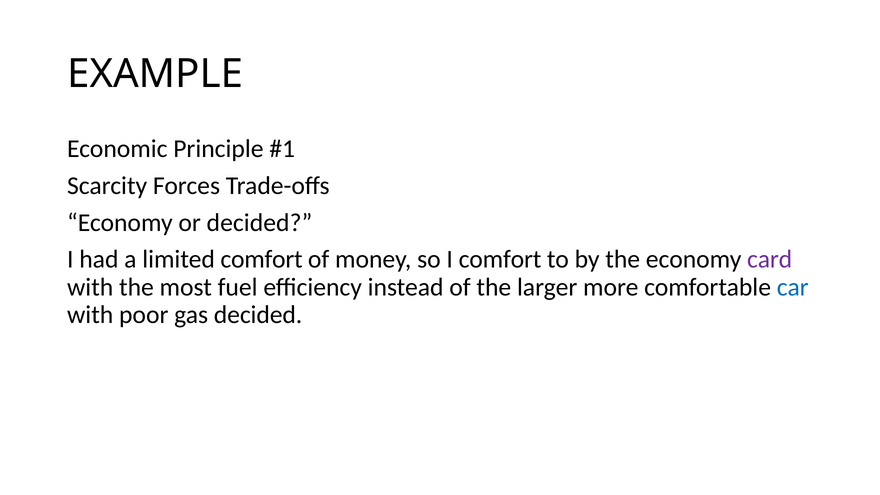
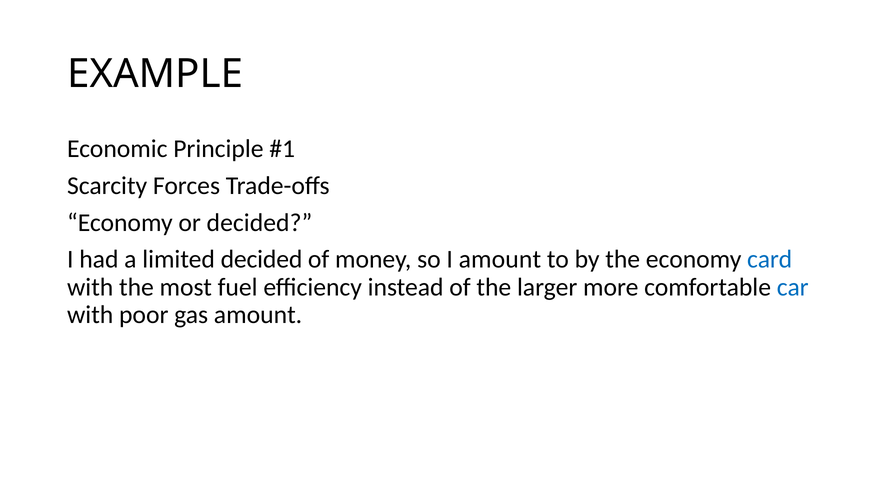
limited comfort: comfort -> decided
I comfort: comfort -> amount
card colour: purple -> blue
gas decided: decided -> amount
